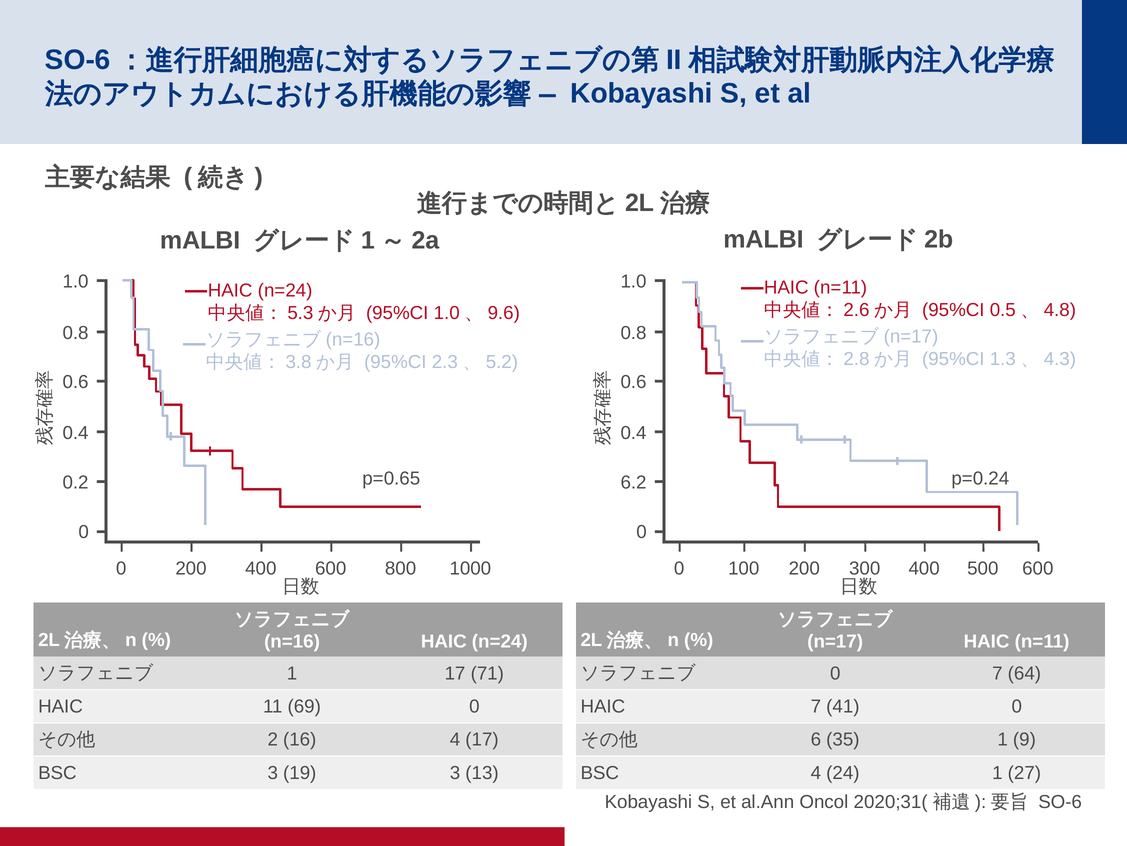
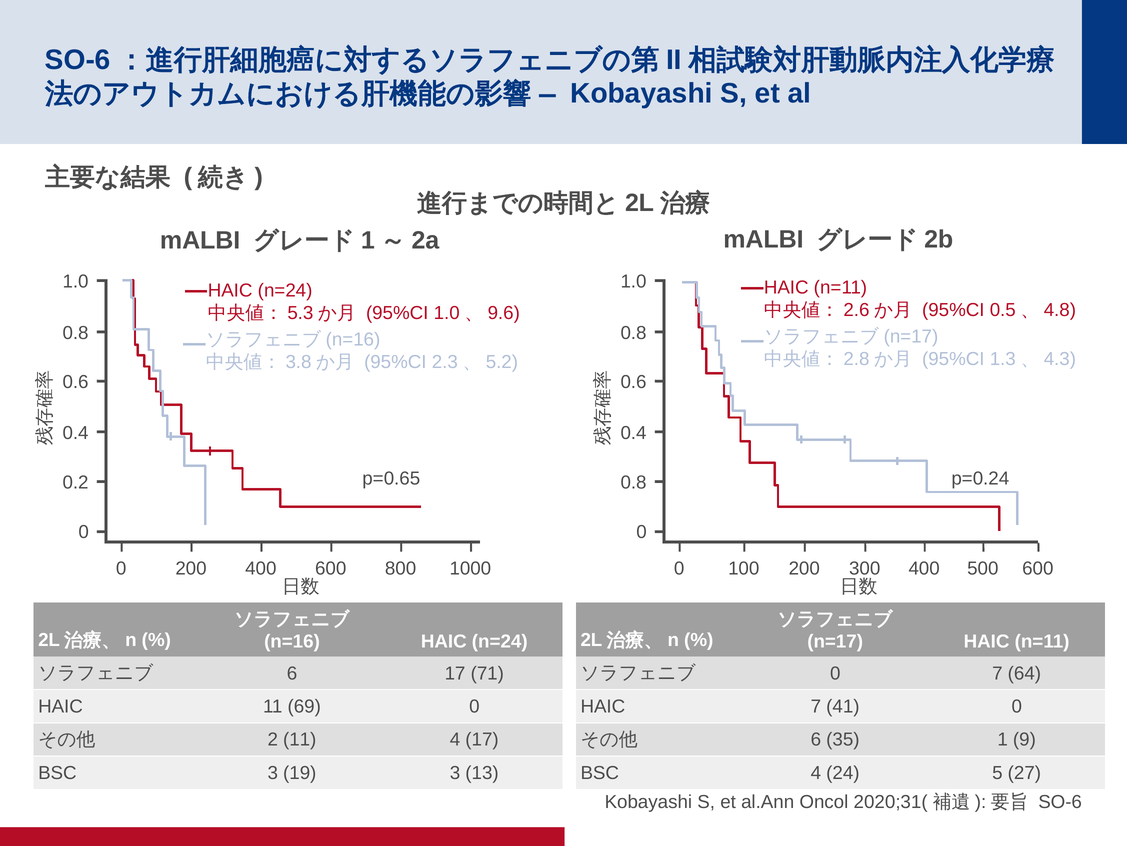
6.2 at (634, 482): 6.2 -> 0.8
1 at (292, 673): 1 -> 6
2 16: 16 -> 11
24 1: 1 -> 5
